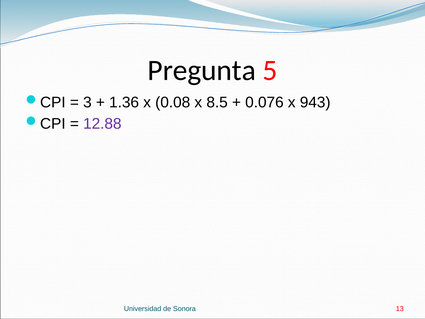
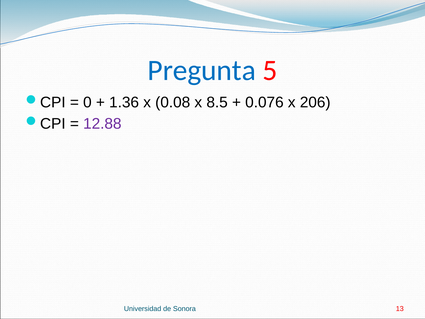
Pregunta colour: black -> blue
3: 3 -> 0
943: 943 -> 206
